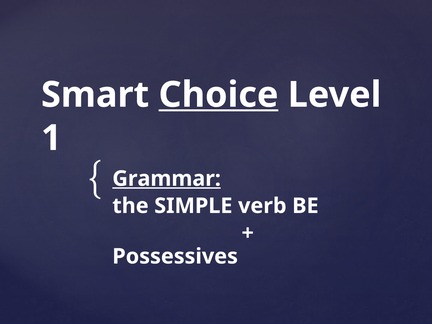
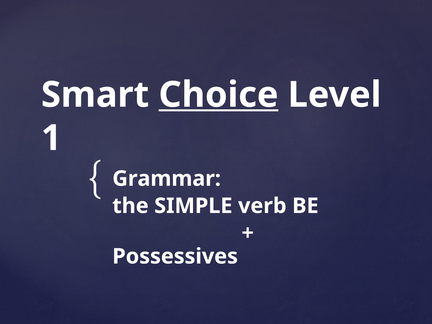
Grammar underline: present -> none
